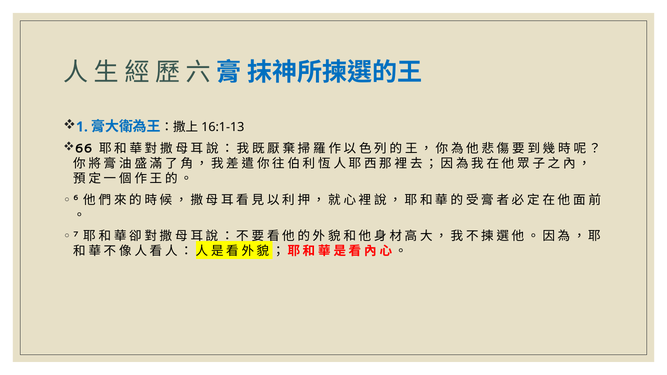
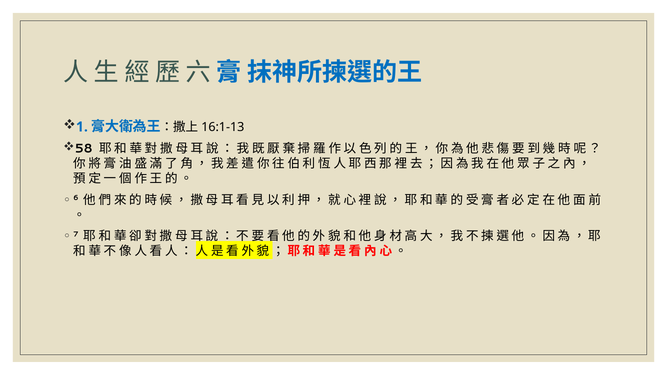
66: 66 -> 58
